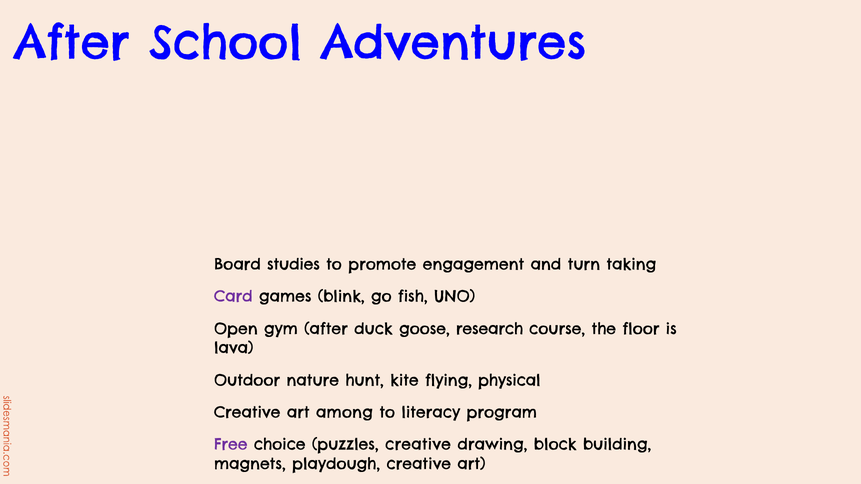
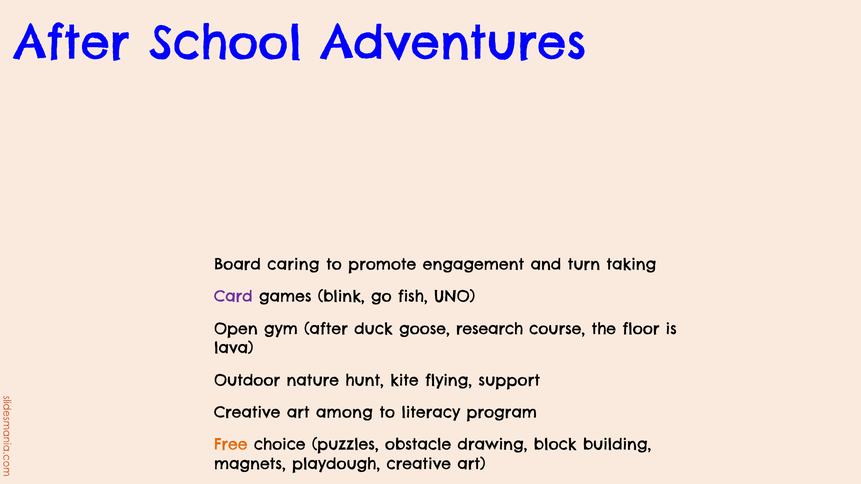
studies: studies -> caring
physical: physical -> support
Free colour: purple -> orange
puzzles creative: creative -> obstacle
